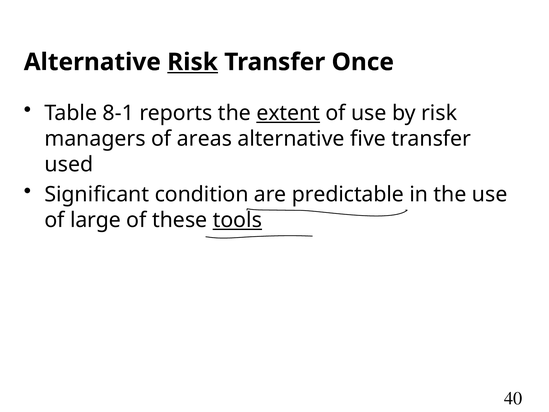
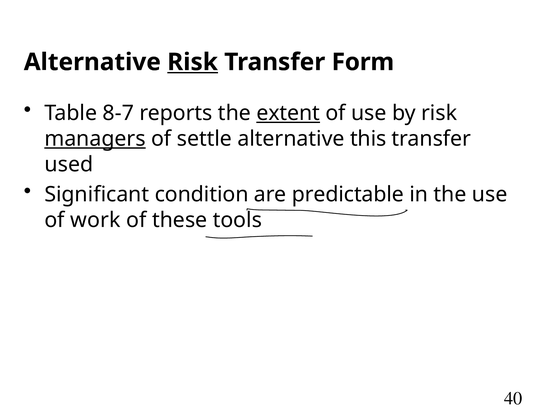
Once: Once -> Form
8-1: 8-1 -> 8-7
managers underline: none -> present
areas: areas -> settle
five: five -> this
large: large -> work
tools underline: present -> none
